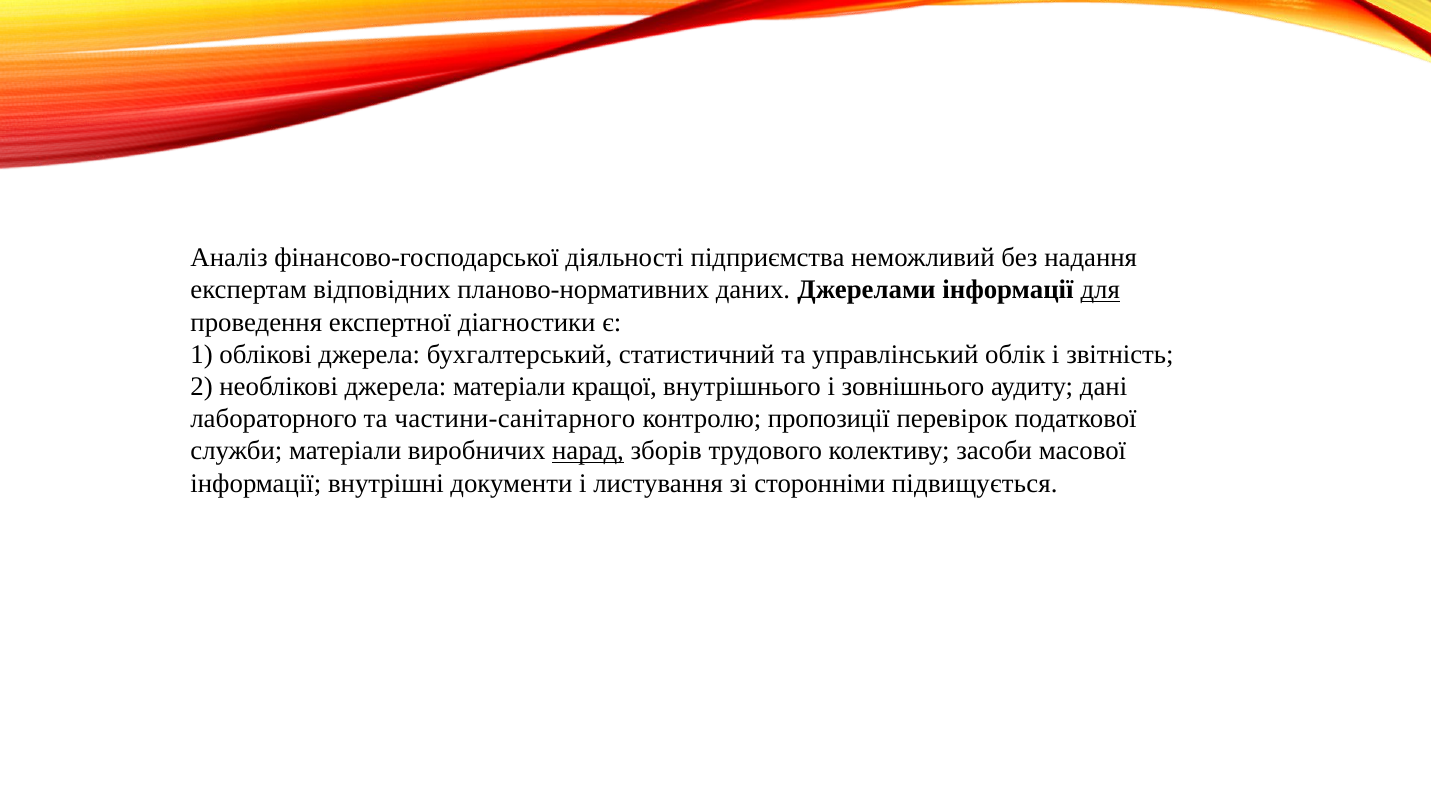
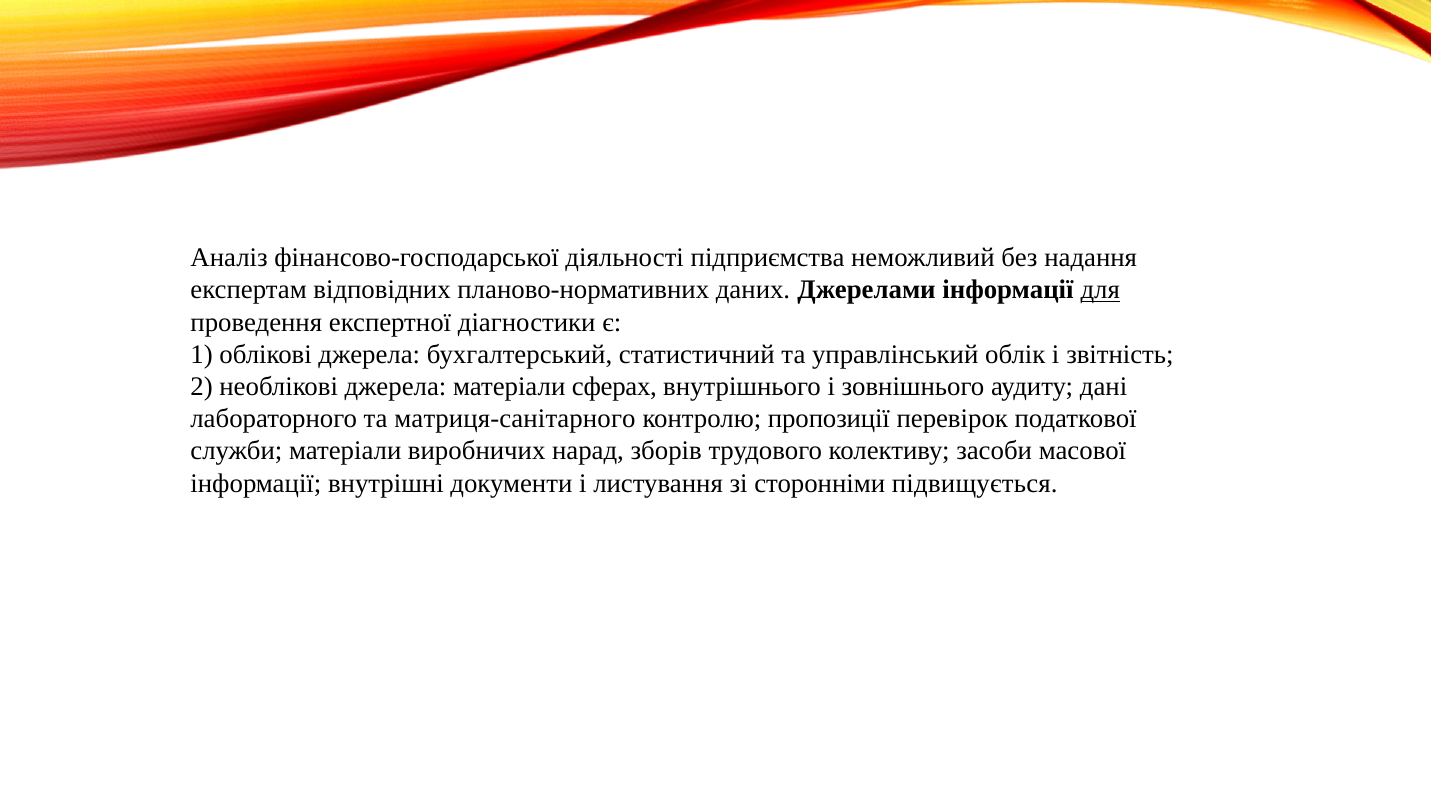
кращої: кращої -> сферах
частини-санітарного: частини-санітарного -> матриця-санітарного
нарад underline: present -> none
